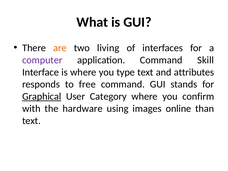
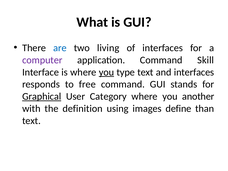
are colour: orange -> blue
you at (106, 72) underline: none -> present
and attributes: attributes -> interfaces
confirm: confirm -> another
hardware: hardware -> definition
online: online -> define
